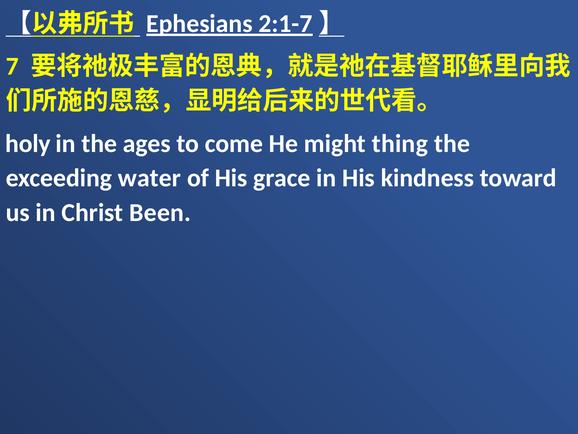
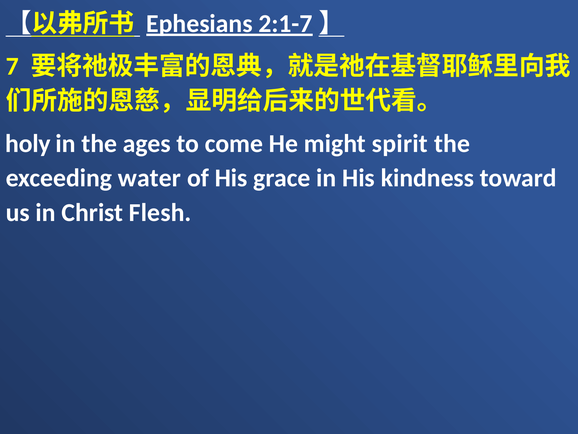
thing: thing -> spirit
Been: Been -> Flesh
